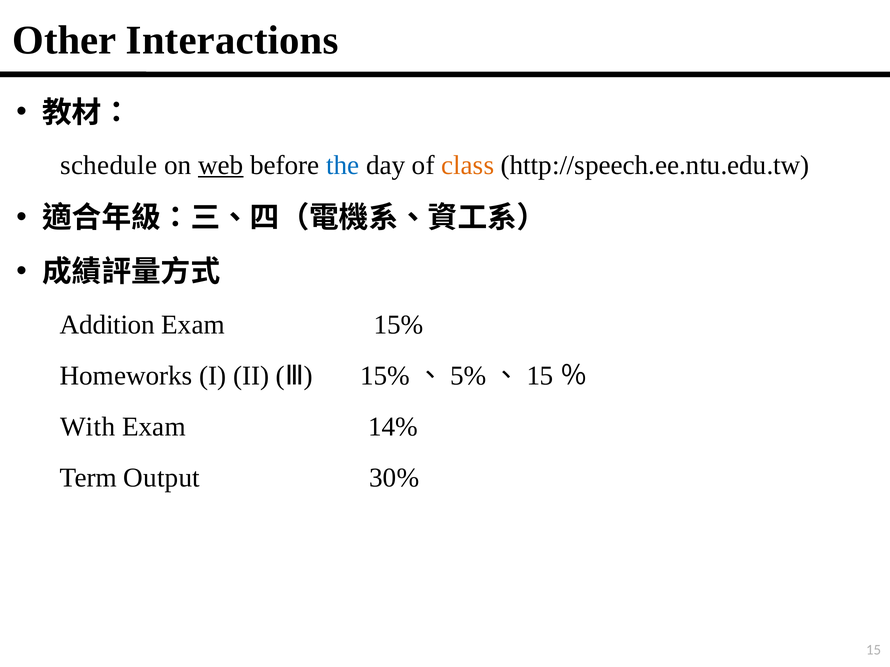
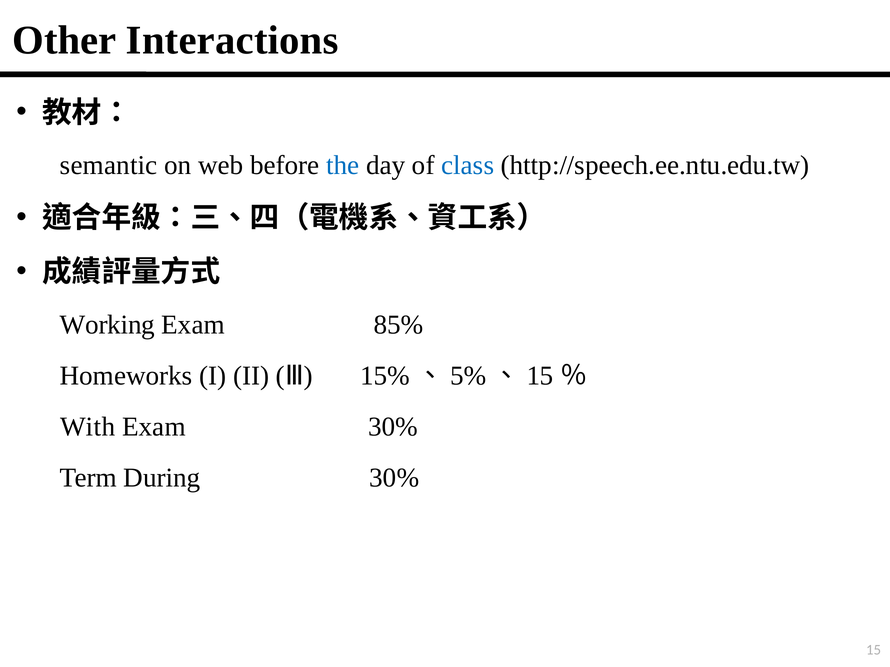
schedule: schedule -> semantic
web underline: present -> none
class colour: orange -> blue
Addition: Addition -> Working
15%: 15% -> 85%
Exam 14%: 14% -> 30%
Output: Output -> During
